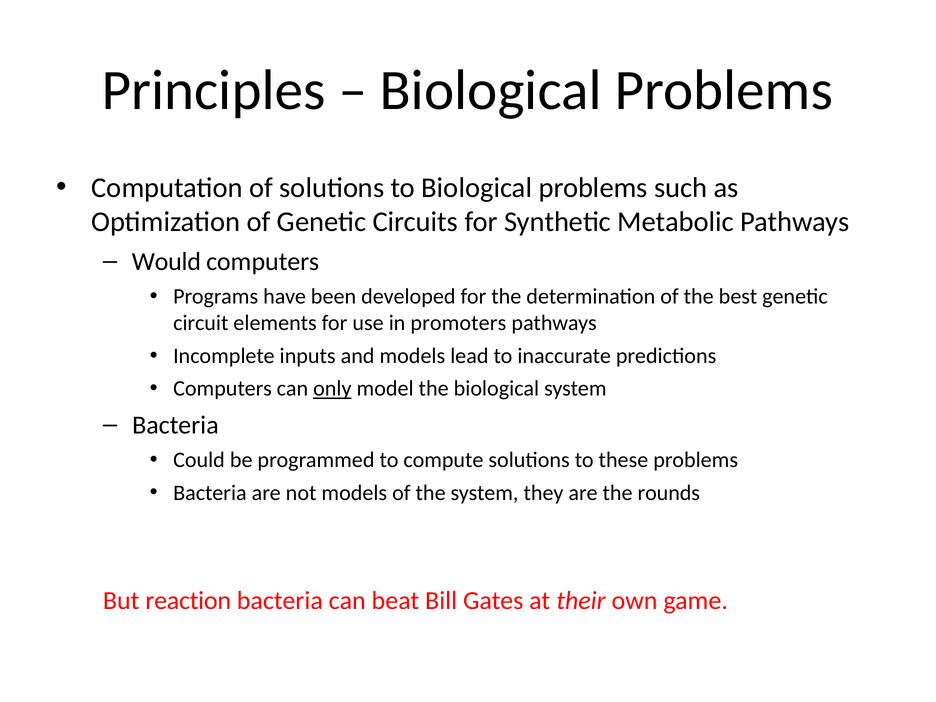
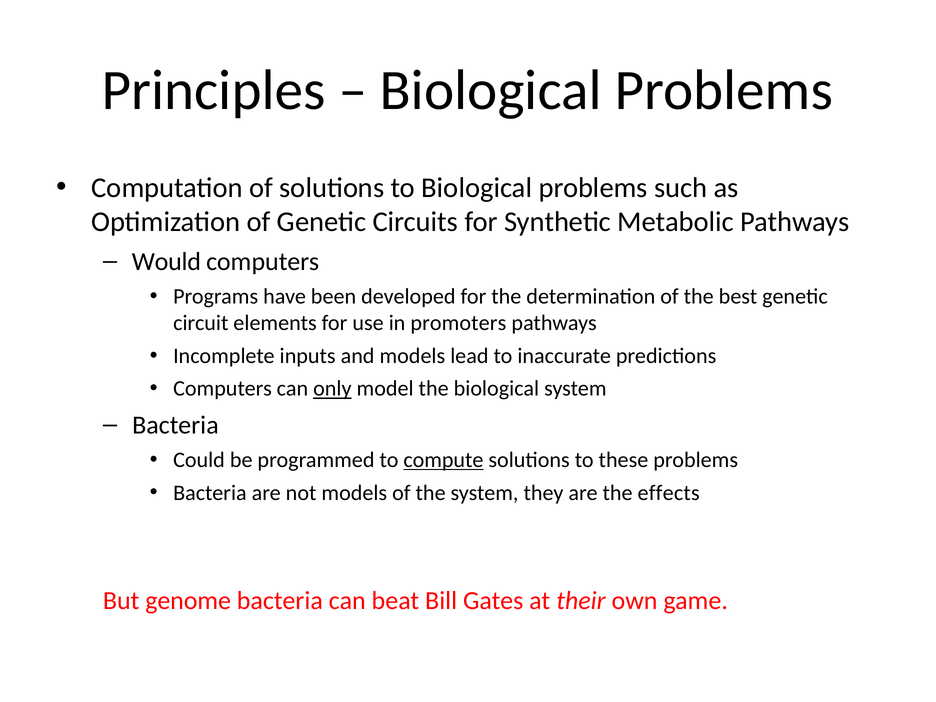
compute underline: none -> present
rounds: rounds -> effects
reaction: reaction -> genome
